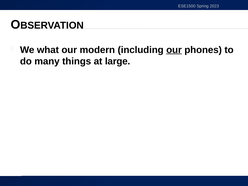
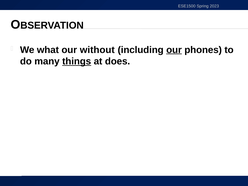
modern: modern -> without
things underline: none -> present
large: large -> does
